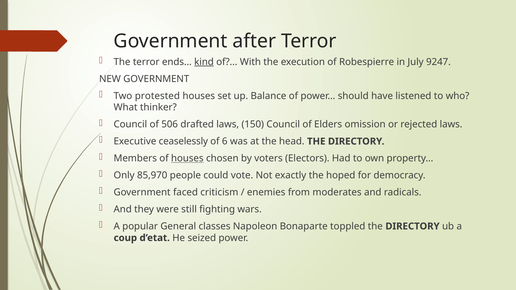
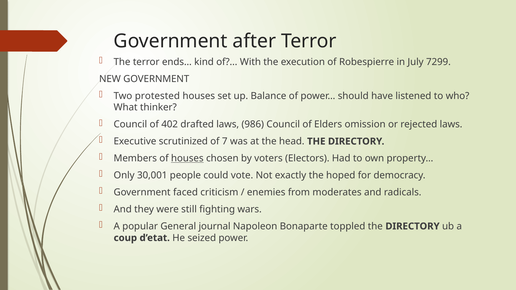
kind underline: present -> none
9247: 9247 -> 7299
506: 506 -> 402
150: 150 -> 986
ceaselessly: ceaselessly -> scrutinized
6: 6 -> 7
85,970: 85,970 -> 30,001
classes: classes -> journal
